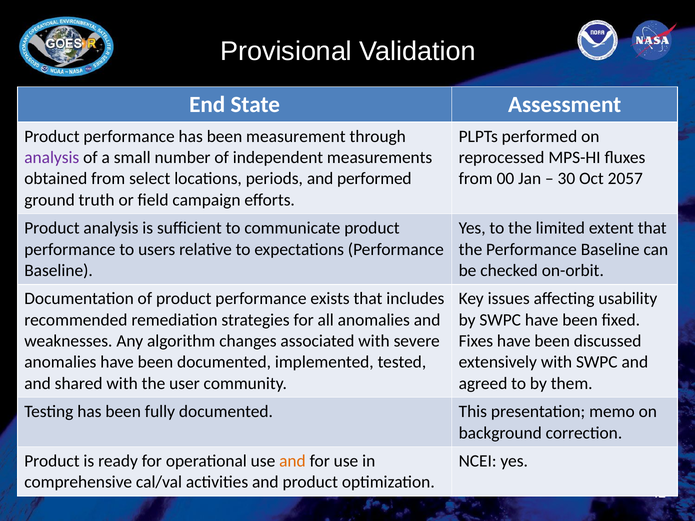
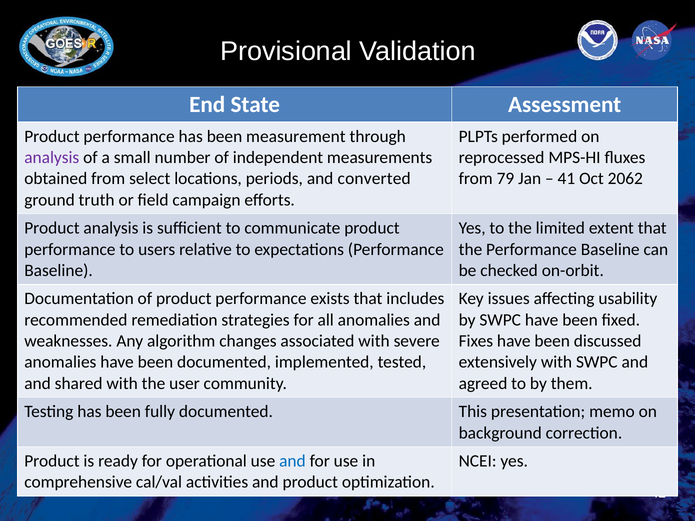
and performed: performed -> converted
00: 00 -> 79
30: 30 -> 41
2057: 2057 -> 2062
and at (292, 461) colour: orange -> blue
